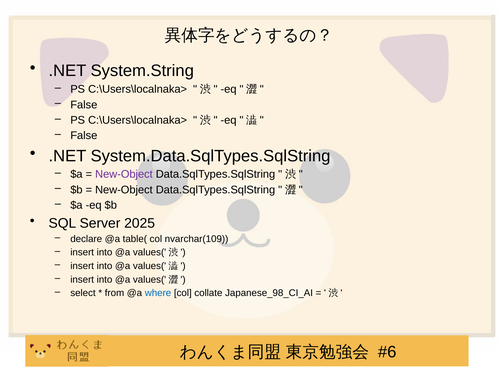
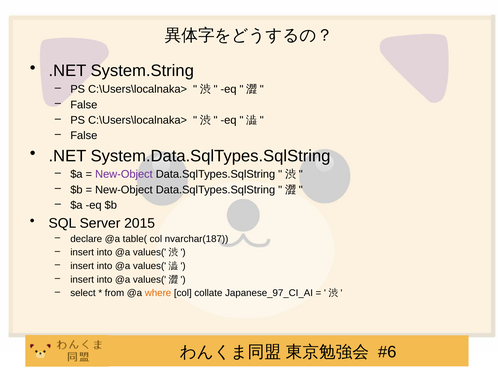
2025: 2025 -> 2015
nvarchar(109: nvarchar(109 -> nvarchar(187
where colour: blue -> orange
Japanese_98_CI_AI: Japanese_98_CI_AI -> Japanese_97_CI_AI
